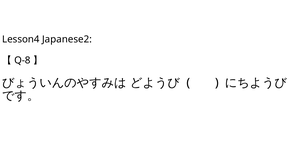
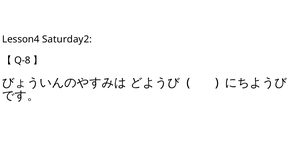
Japanese2: Japanese2 -> Saturday2
